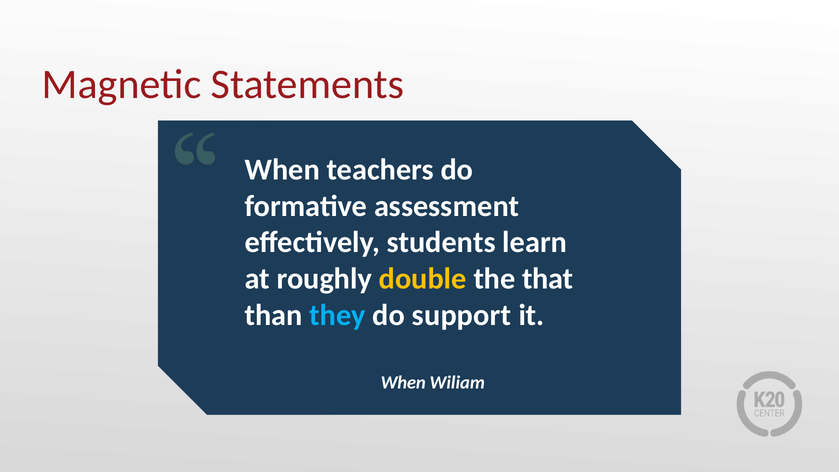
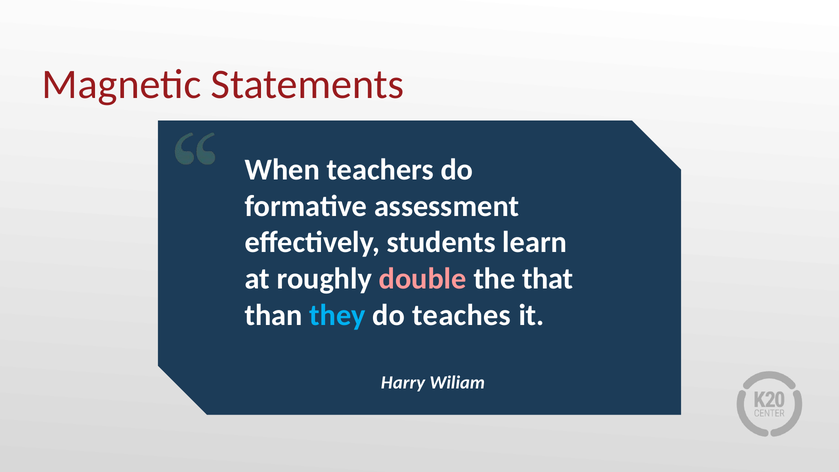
double colour: yellow -> pink
support: support -> teaches
When at (403, 383): When -> Harry
